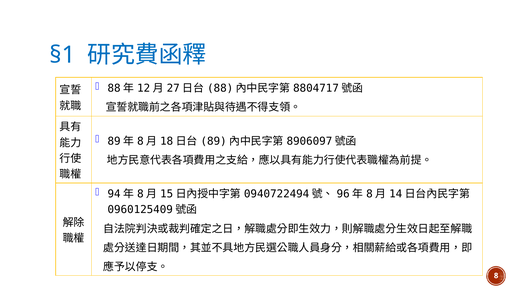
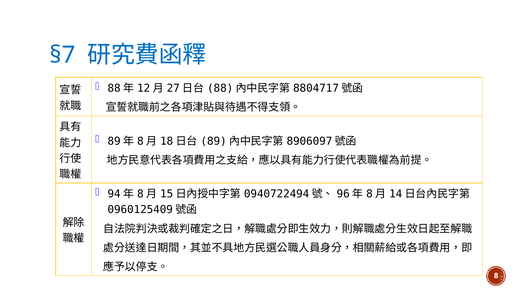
§1: §1 -> §7
